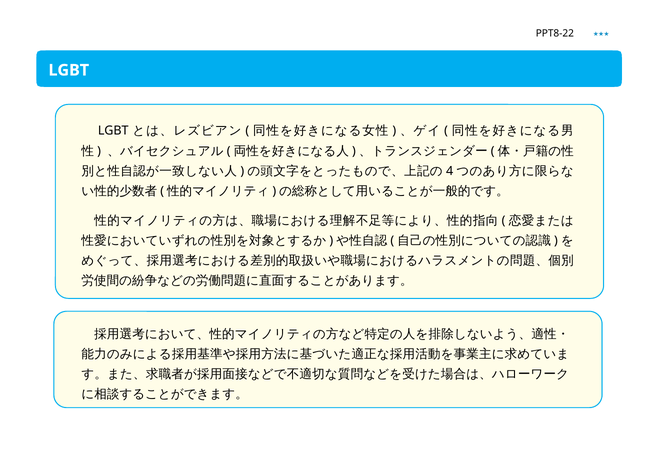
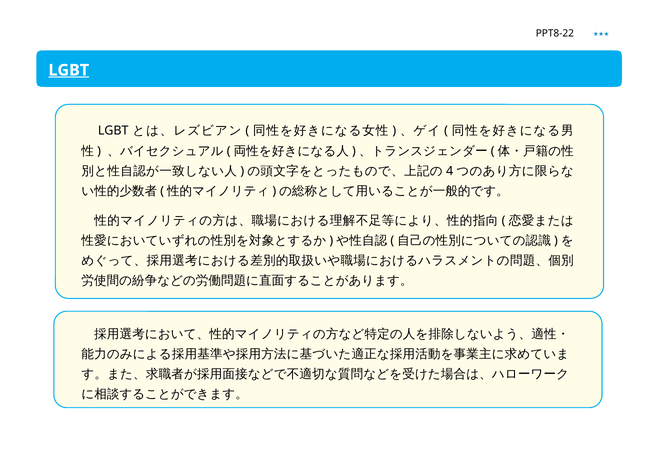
LGBT at (69, 70) underline: none -> present
